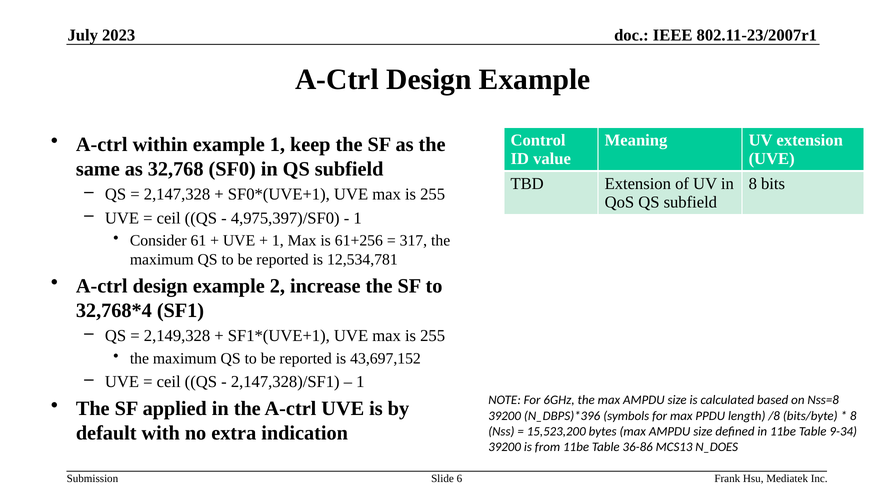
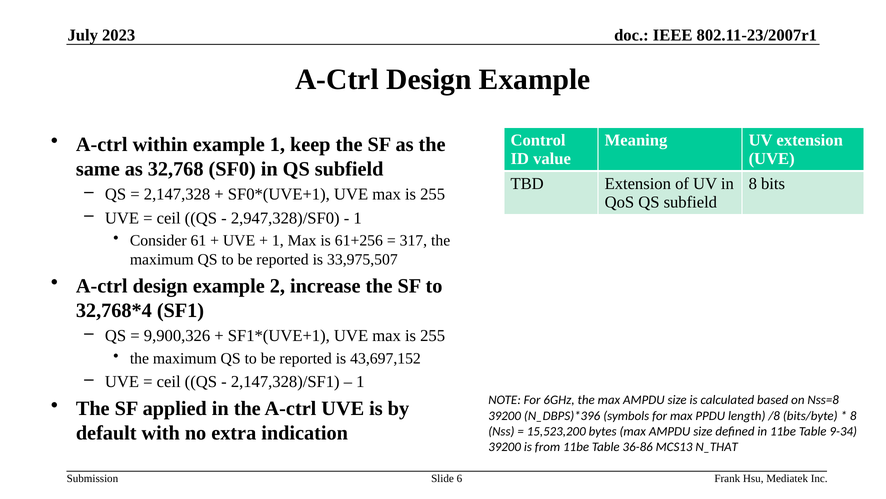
4,975,397)/SF0: 4,975,397)/SF0 -> 2,947,328)/SF0
12,534,781: 12,534,781 -> 33,975,507
2,149,328: 2,149,328 -> 9,900,326
N_DOES: N_DOES -> N_THAT
